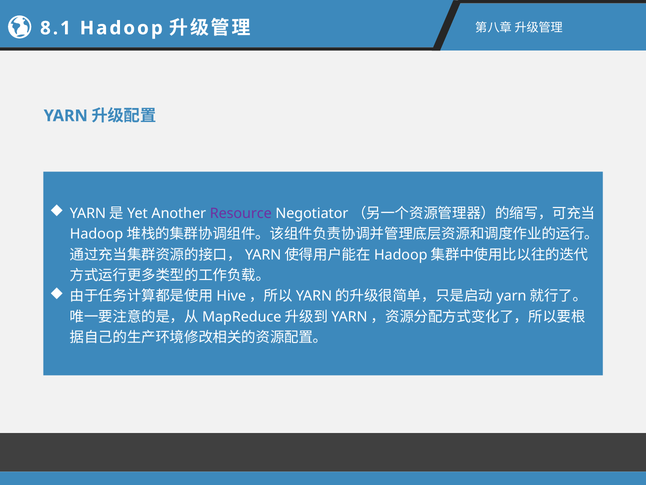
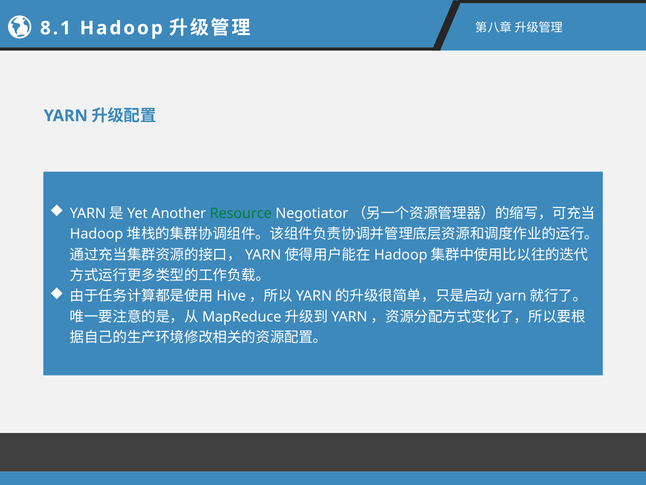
Resource colour: purple -> green
